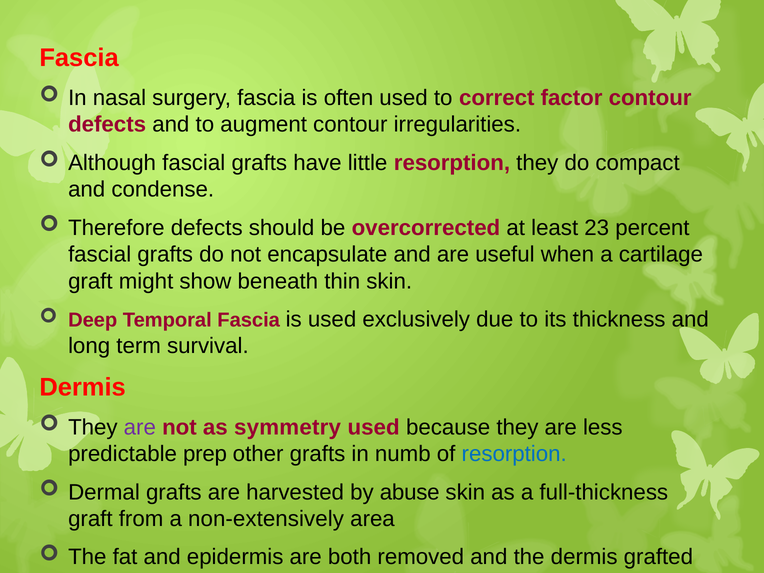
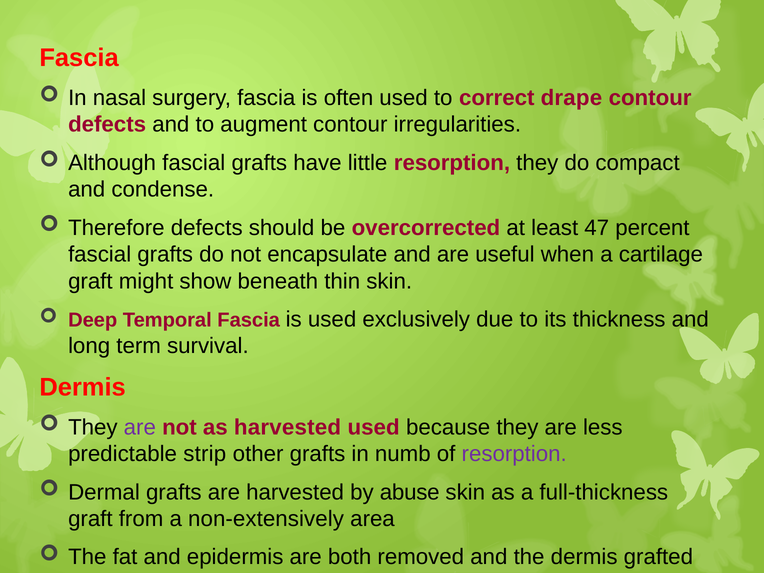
factor: factor -> drape
23: 23 -> 47
as symmetry: symmetry -> harvested
prep: prep -> strip
resorption at (514, 454) colour: blue -> purple
